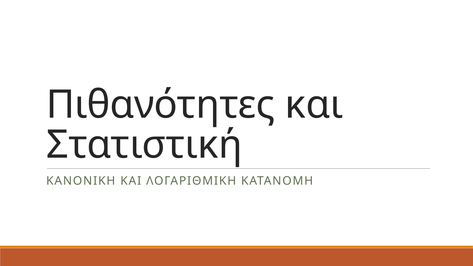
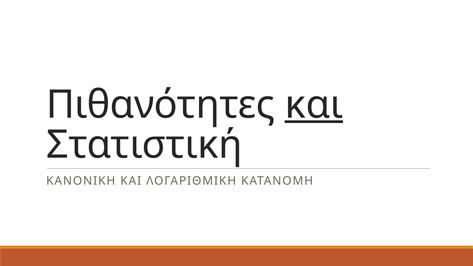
και at (314, 105) underline: none -> present
